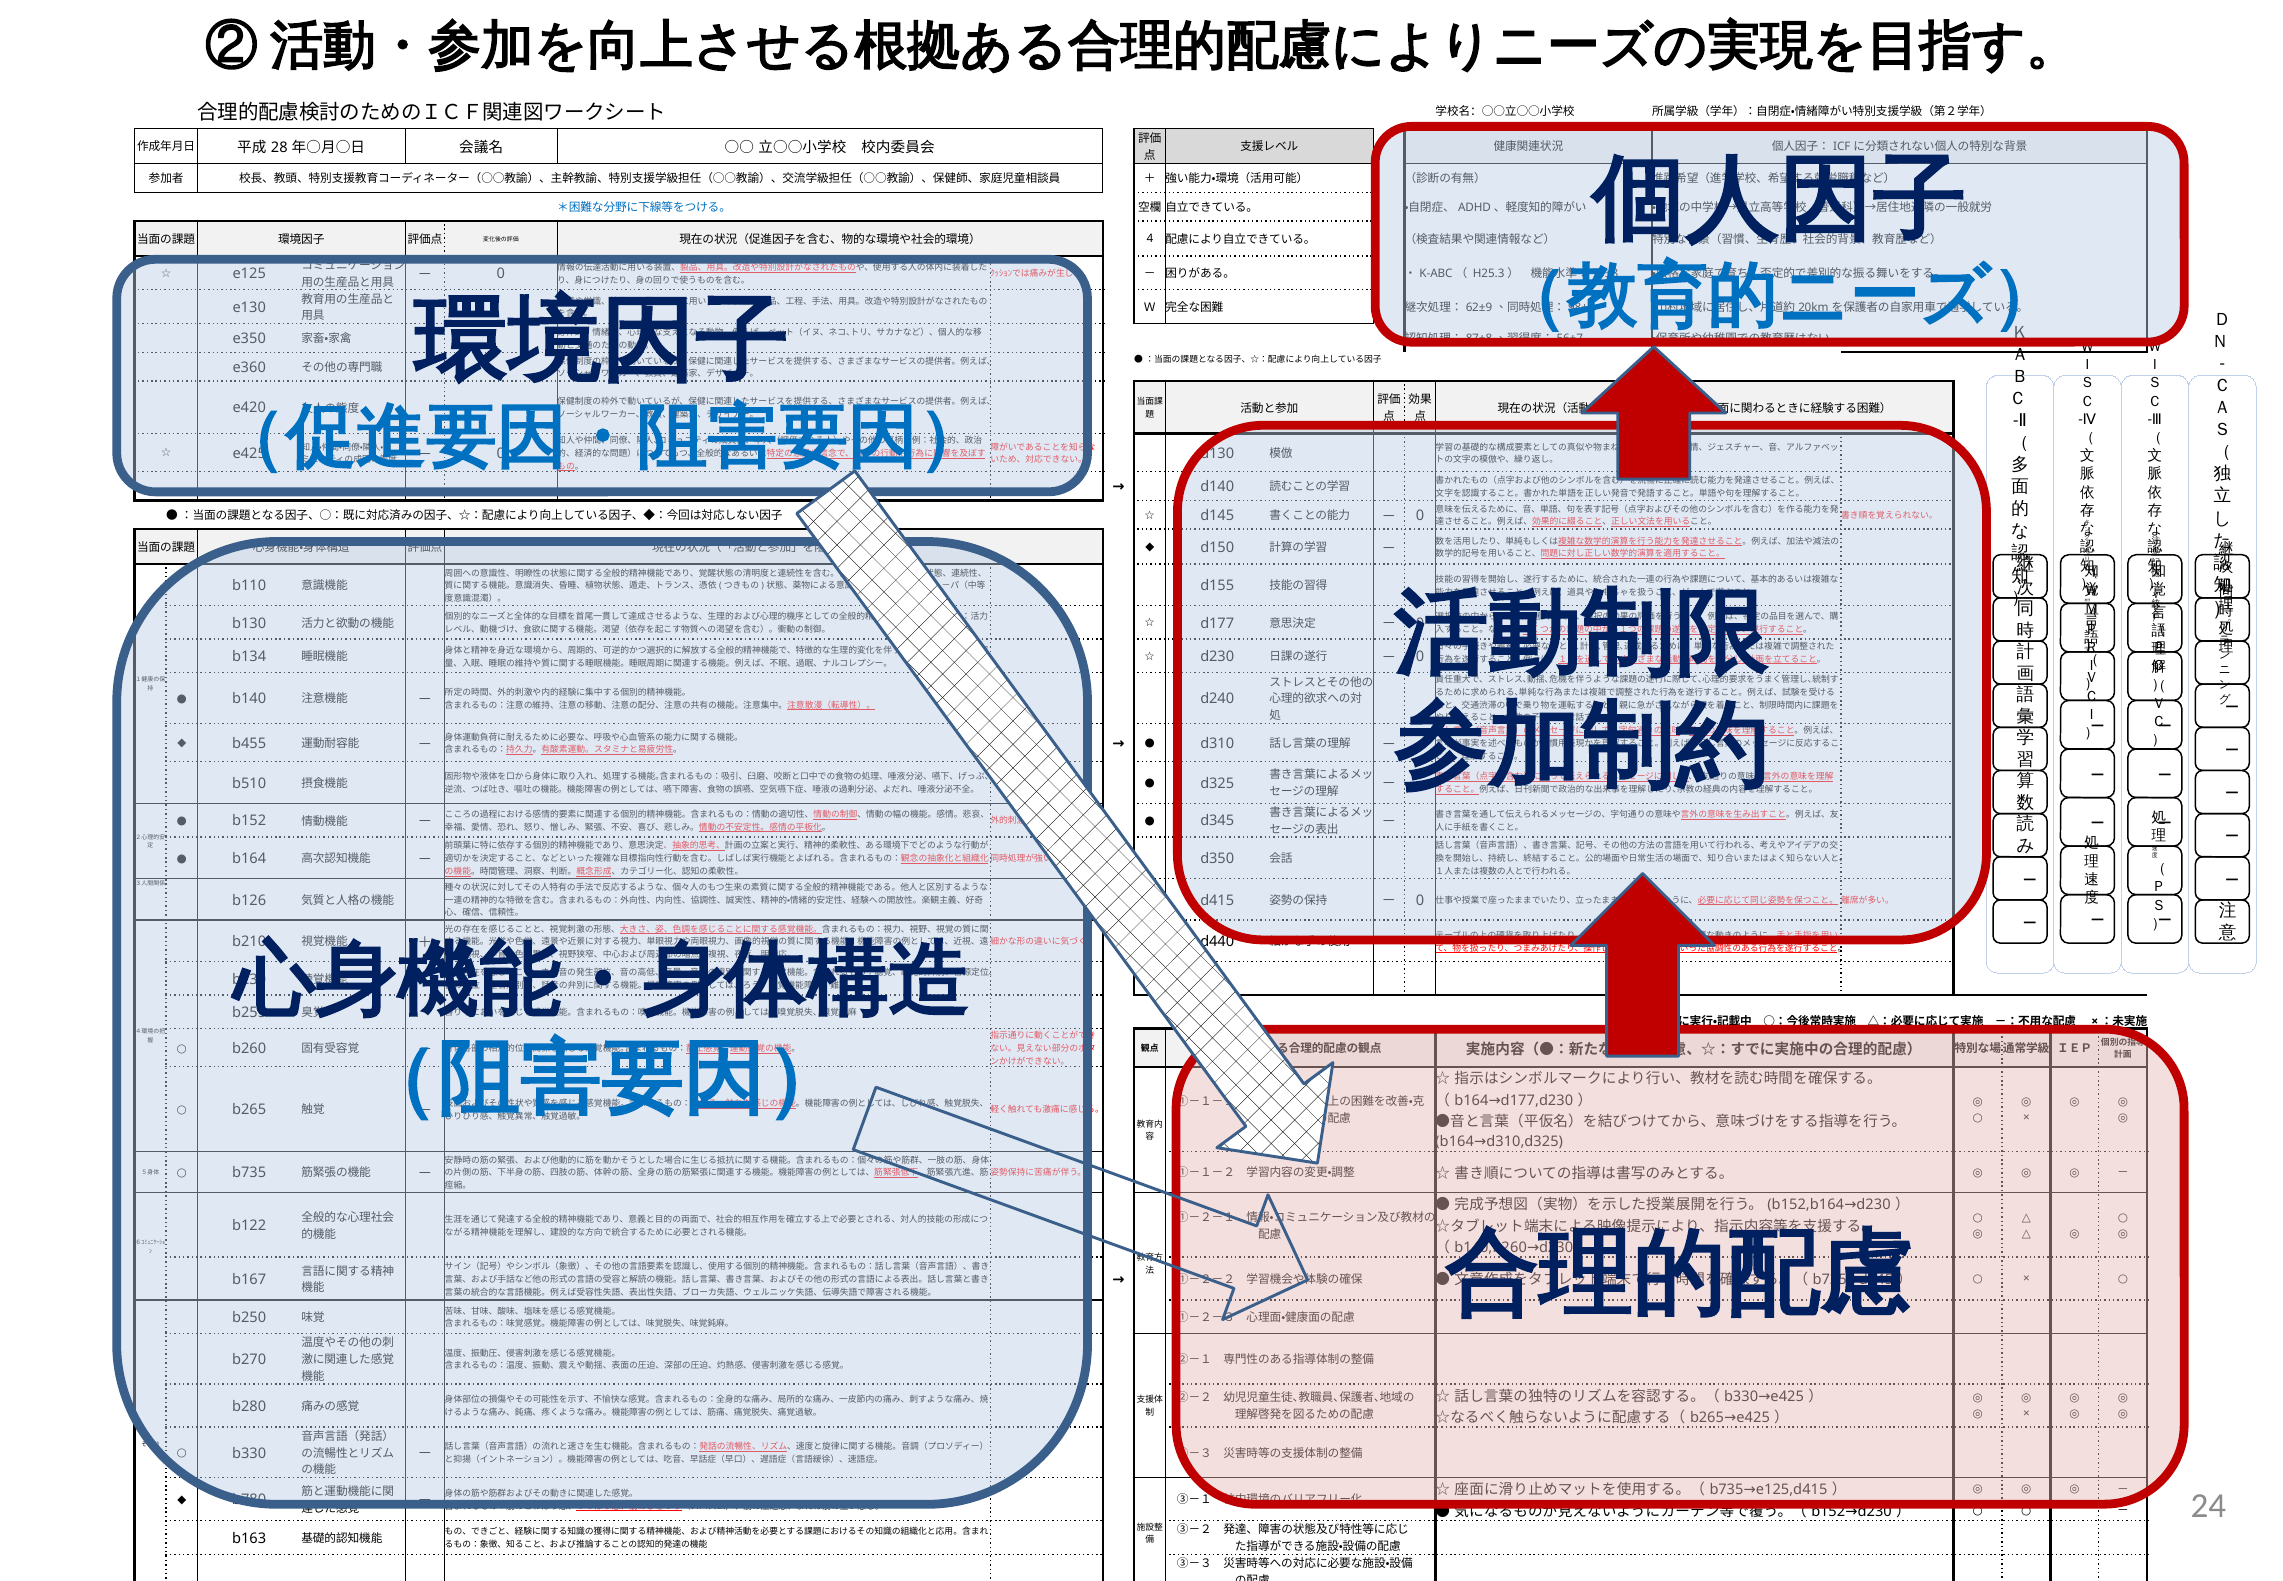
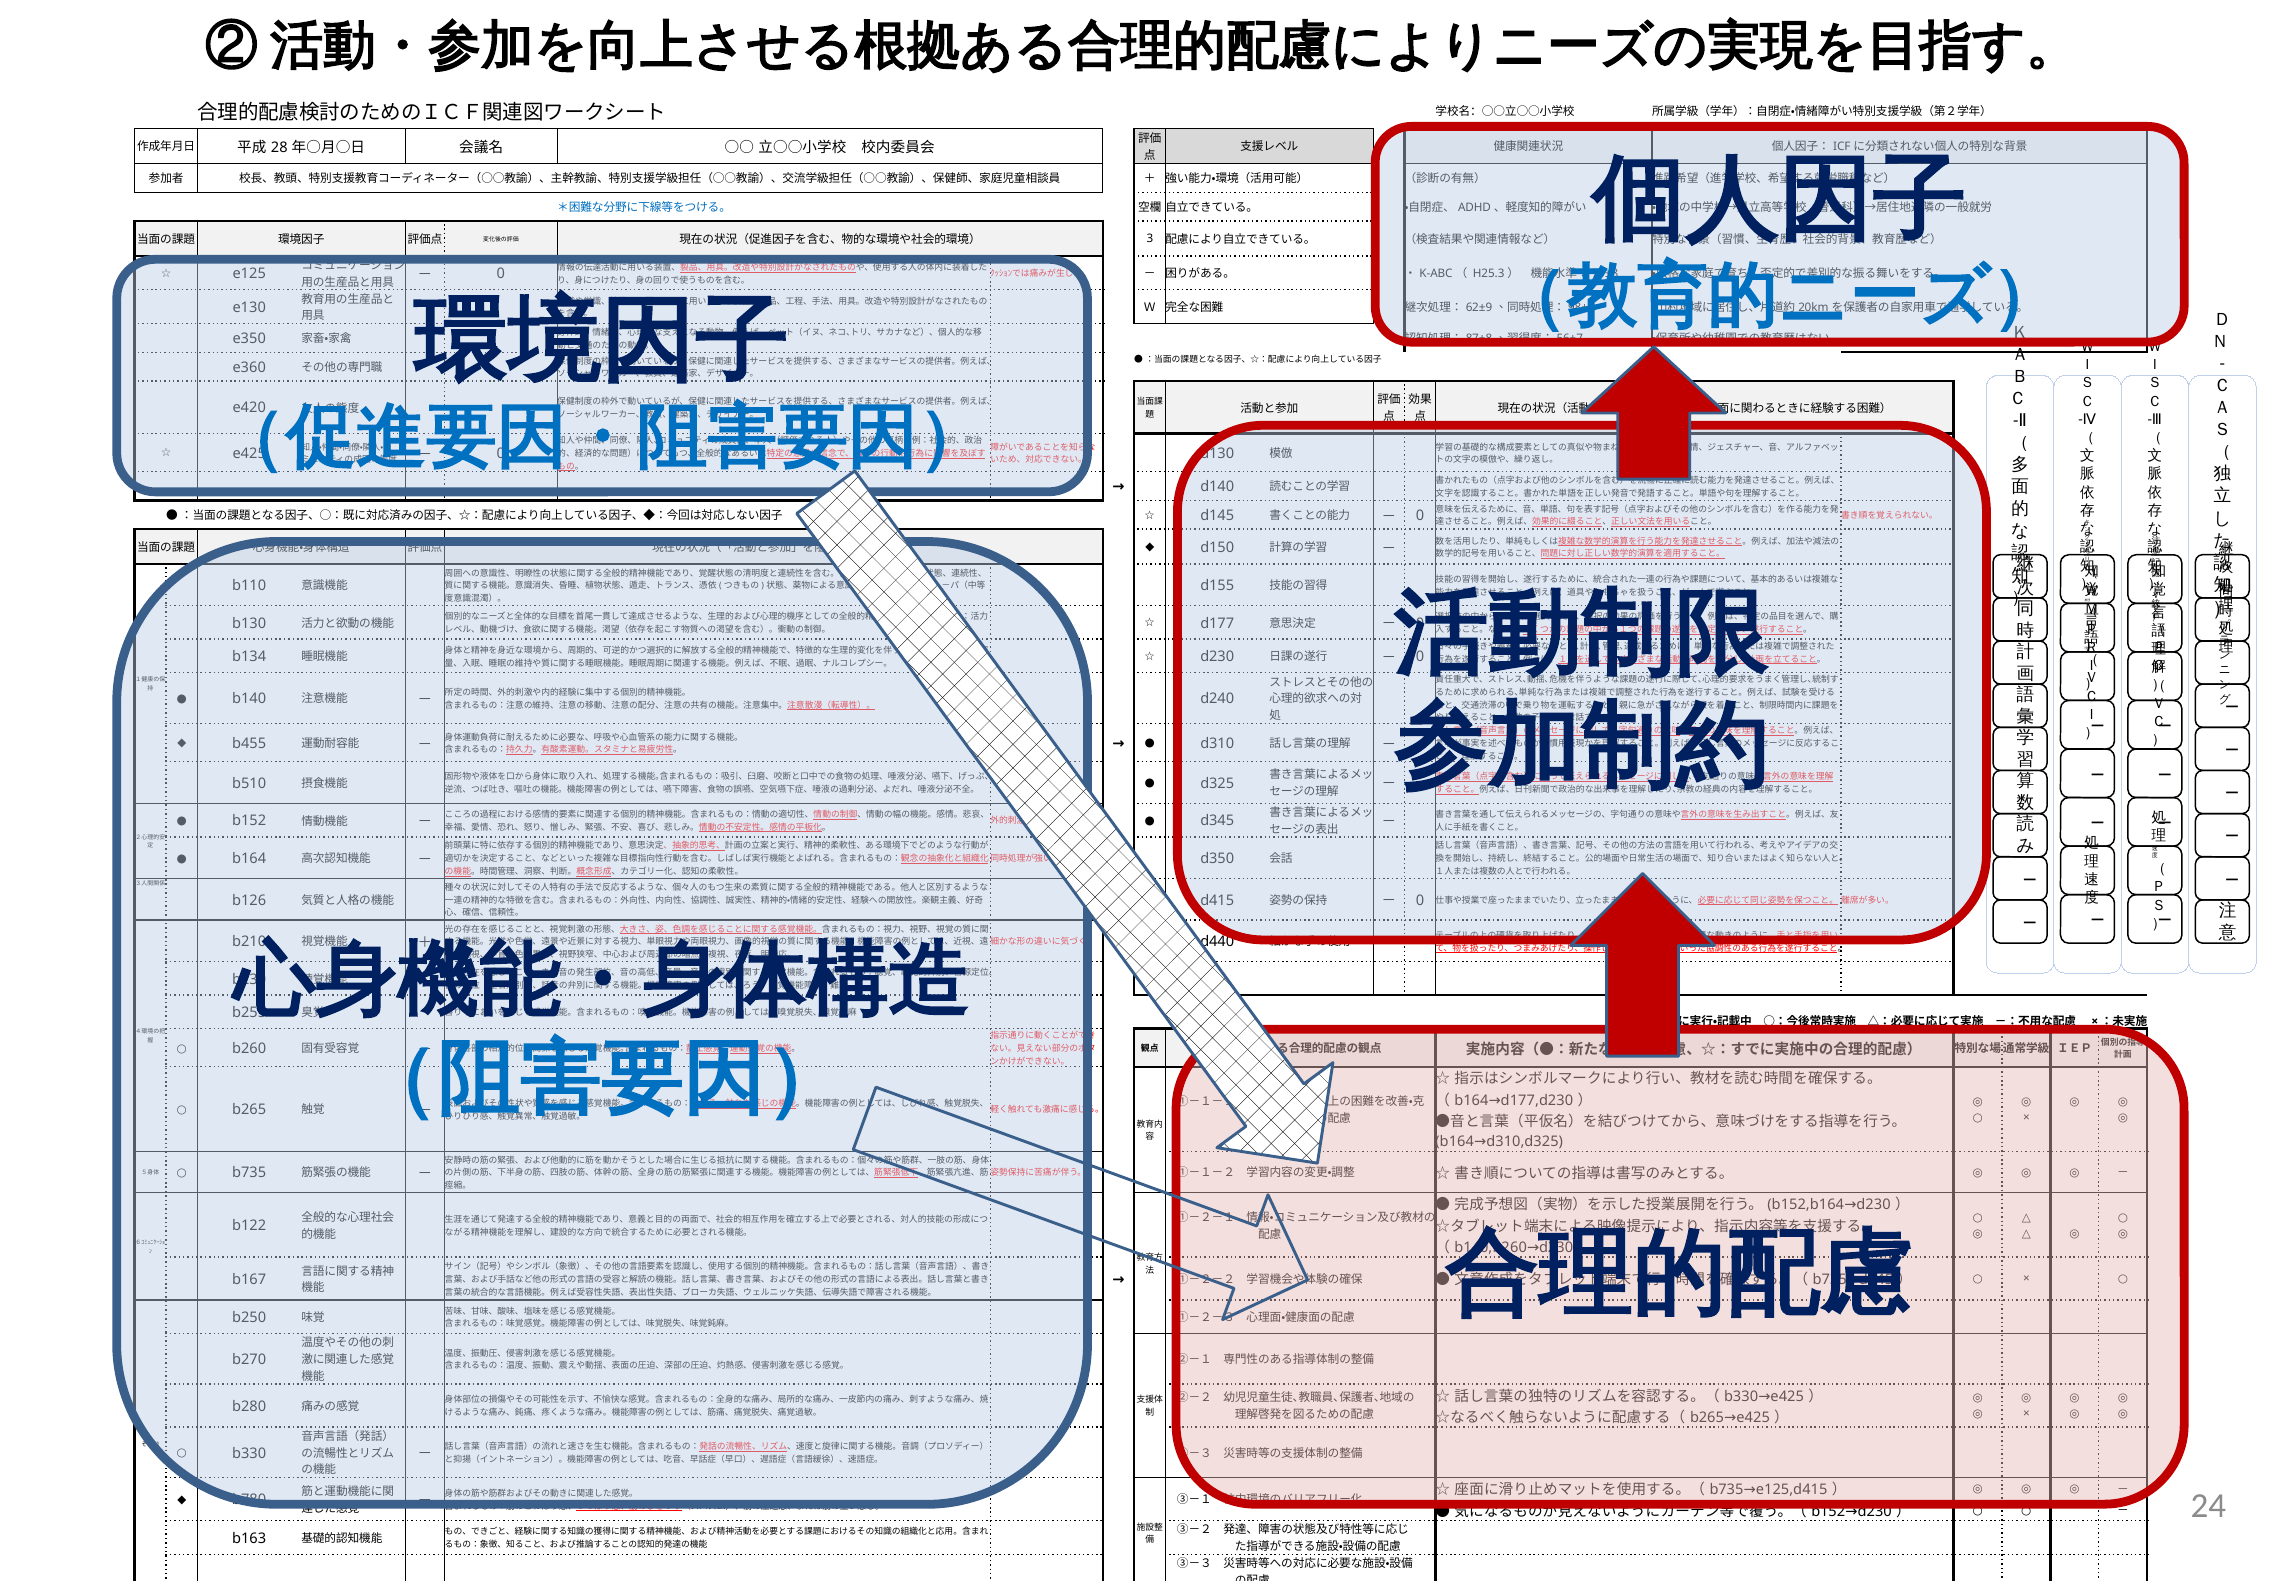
4: 4 -> 3
